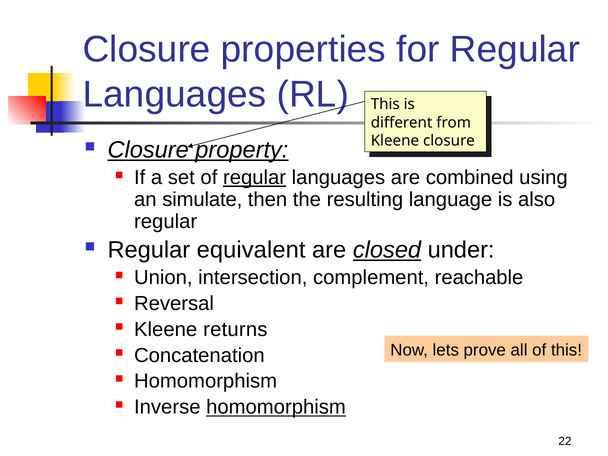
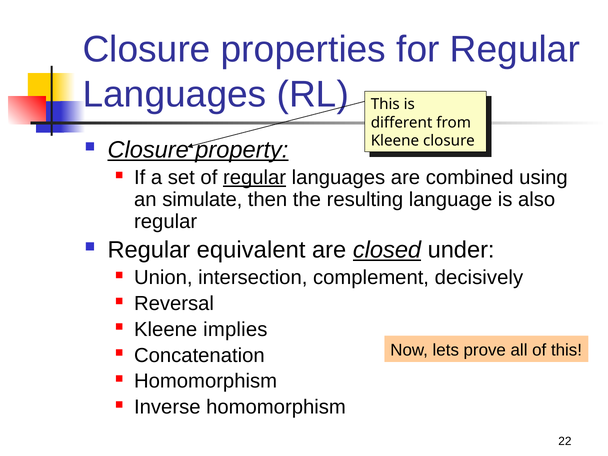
reachable: reachable -> decisively
returns: returns -> implies
homomorphism at (276, 407) underline: present -> none
